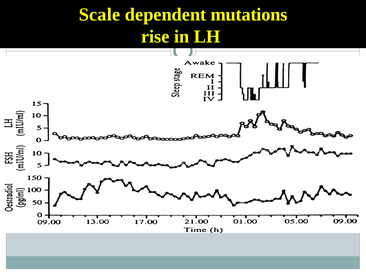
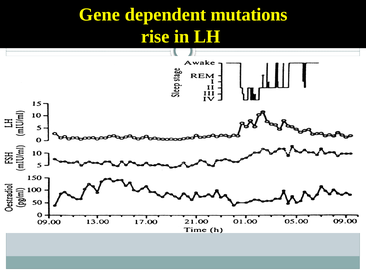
Scale: Scale -> Gene
